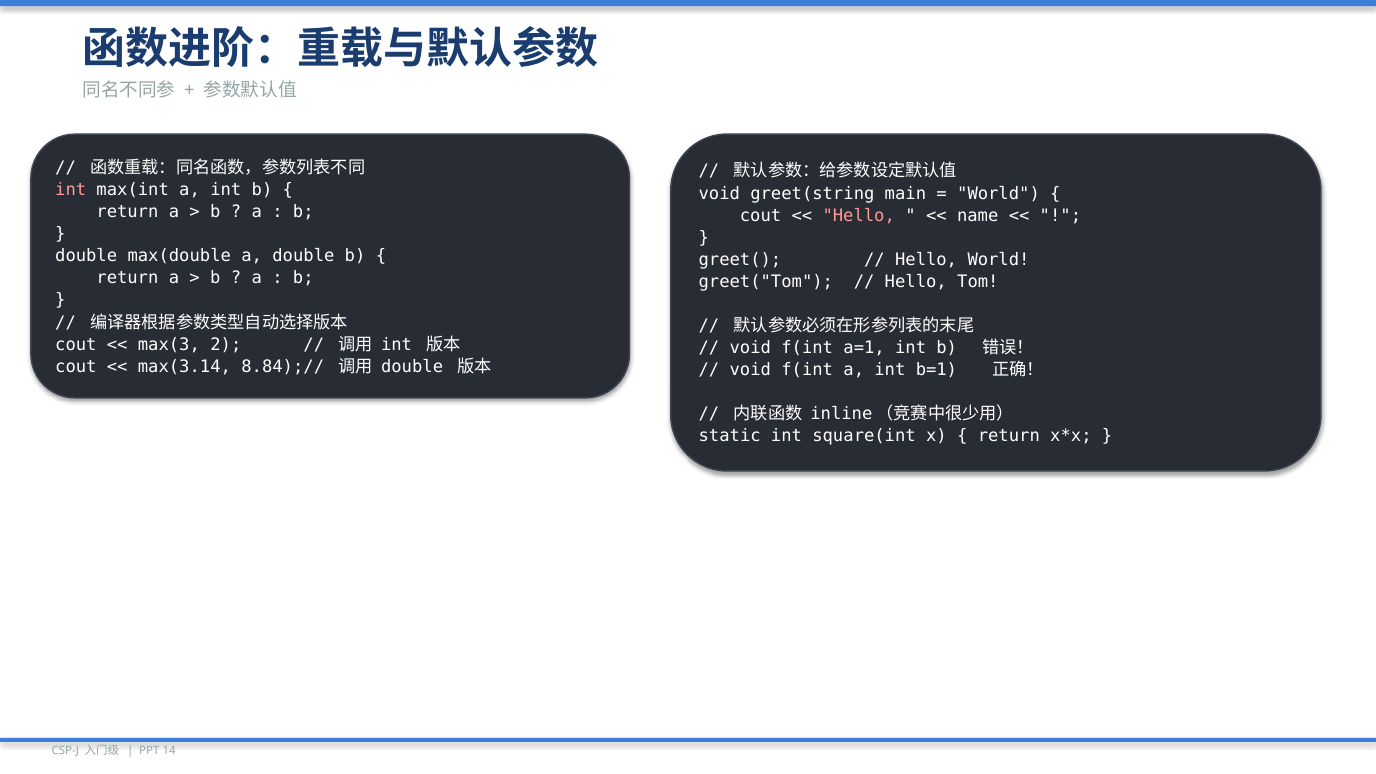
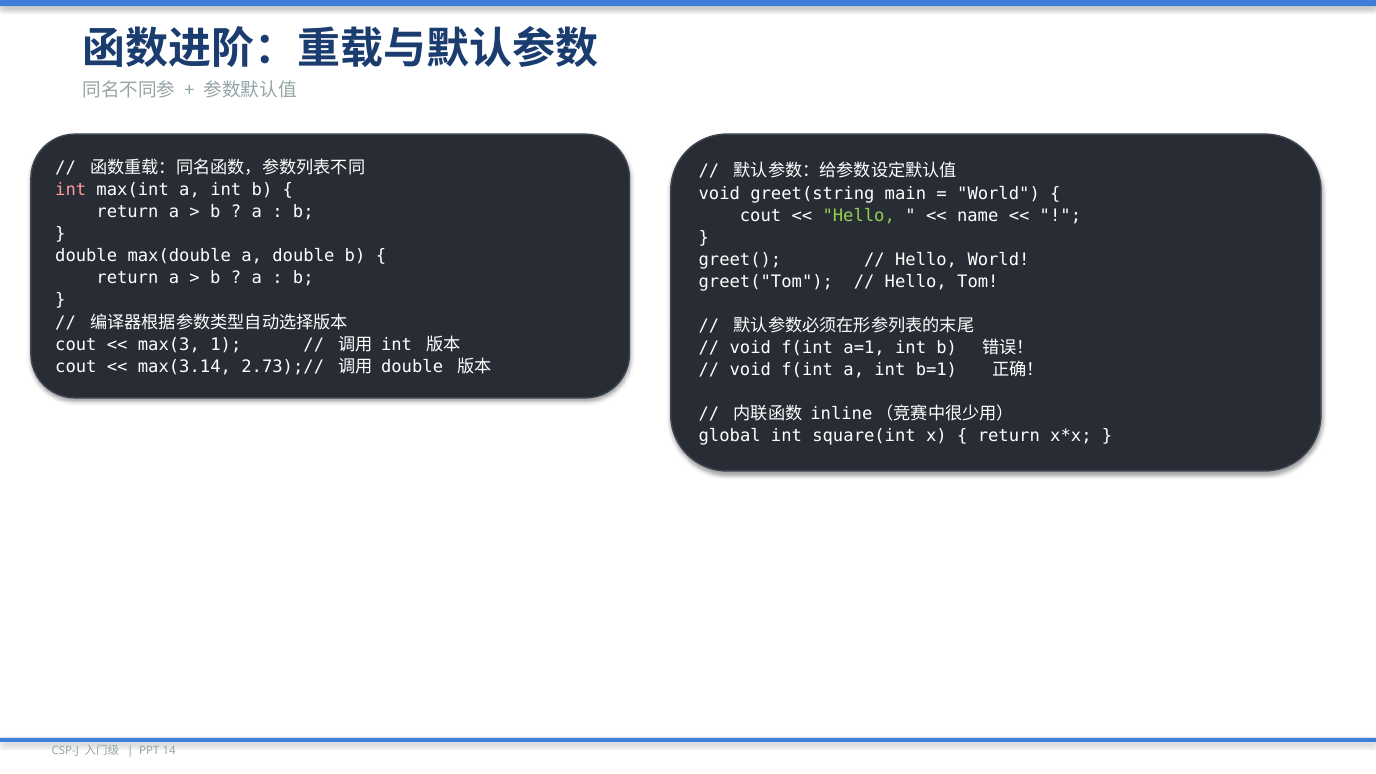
Hello at (859, 215) colour: pink -> light green
2: 2 -> 1
8.84);//: 8.84);// -> 2.73);//
static: static -> global
